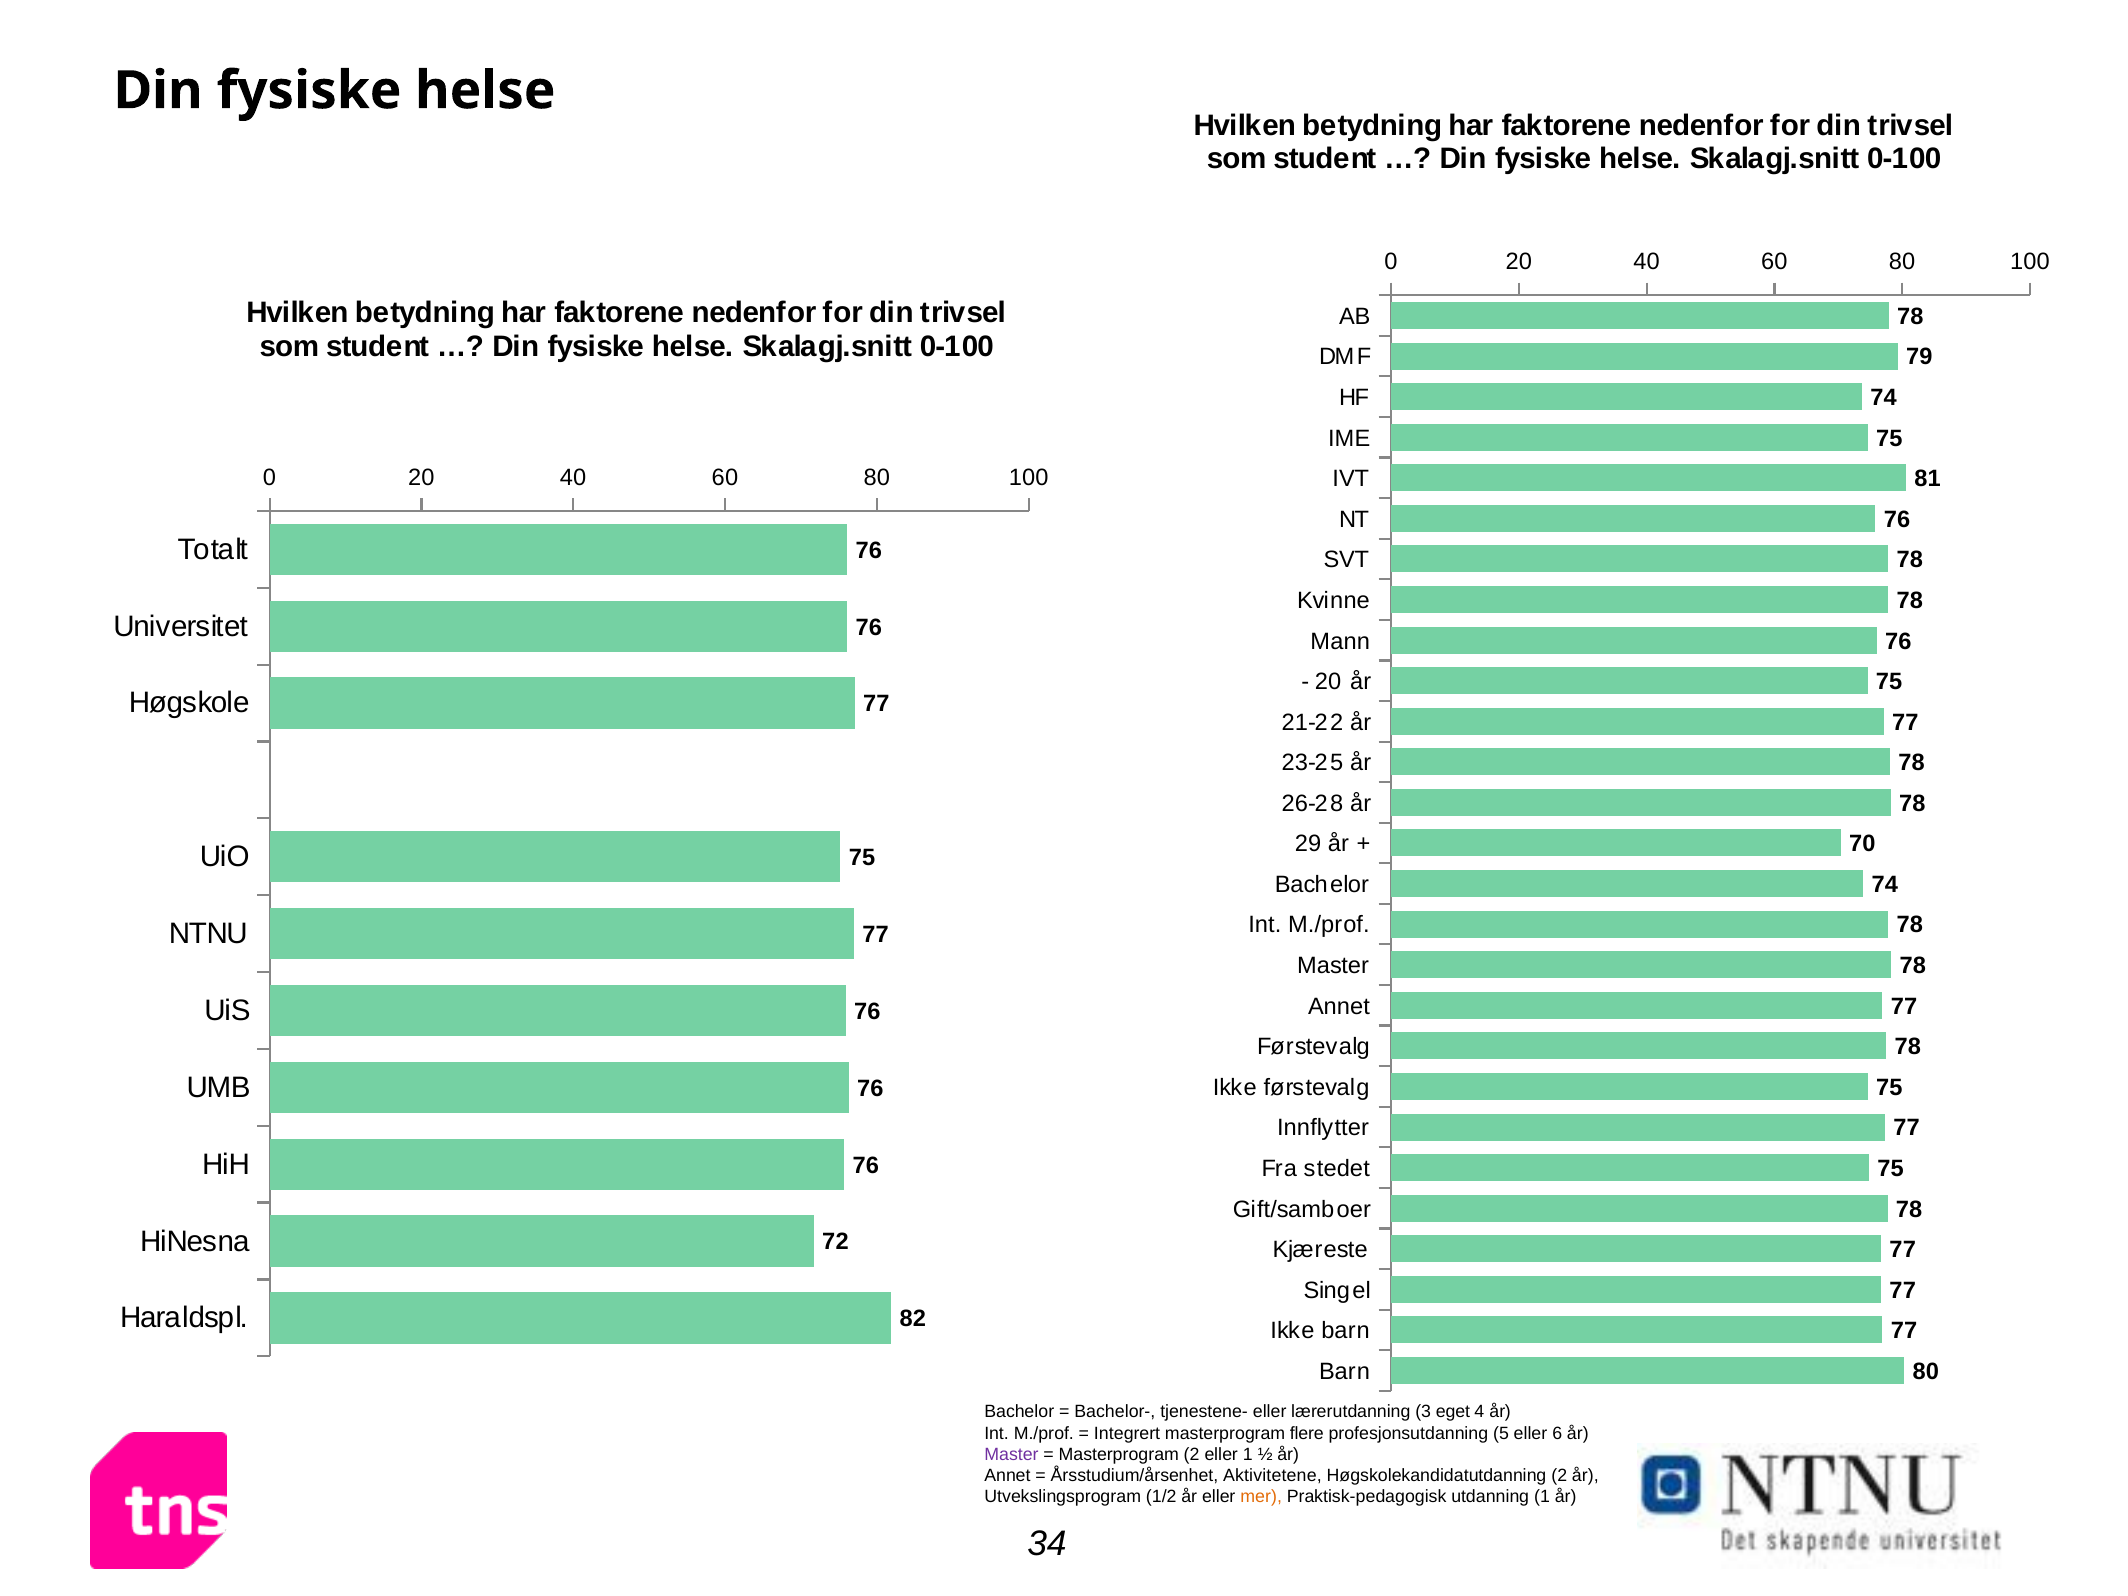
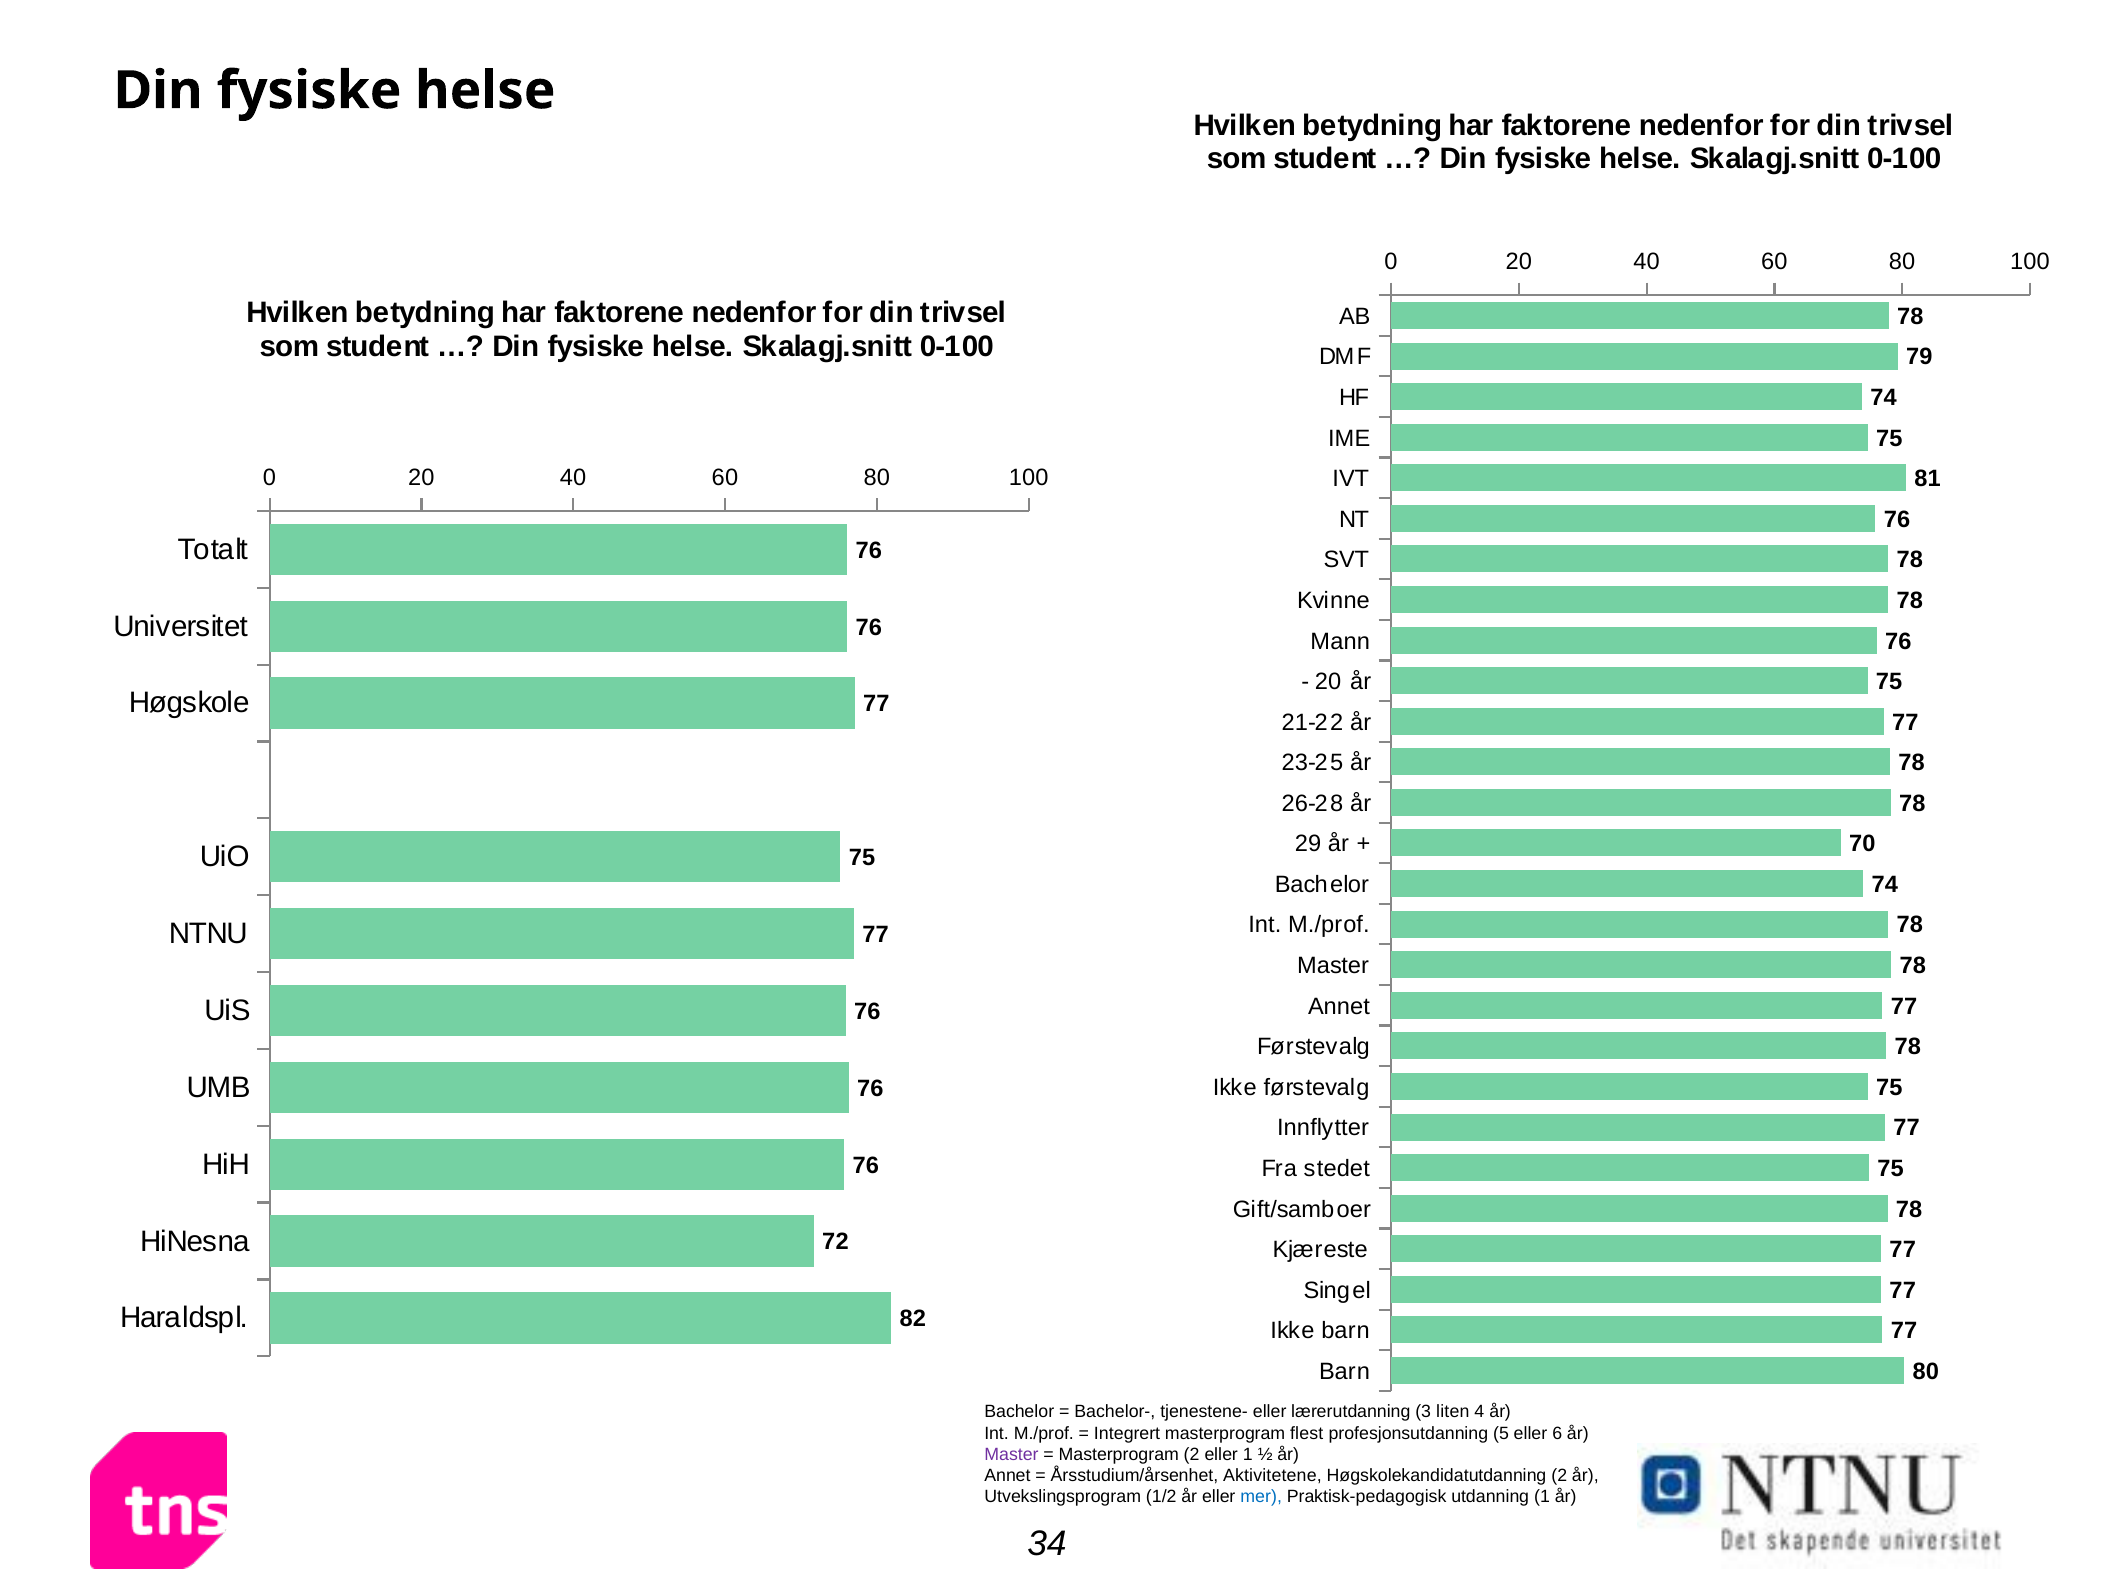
eget: eget -> liten
flere: flere -> flest
mer colour: orange -> blue
